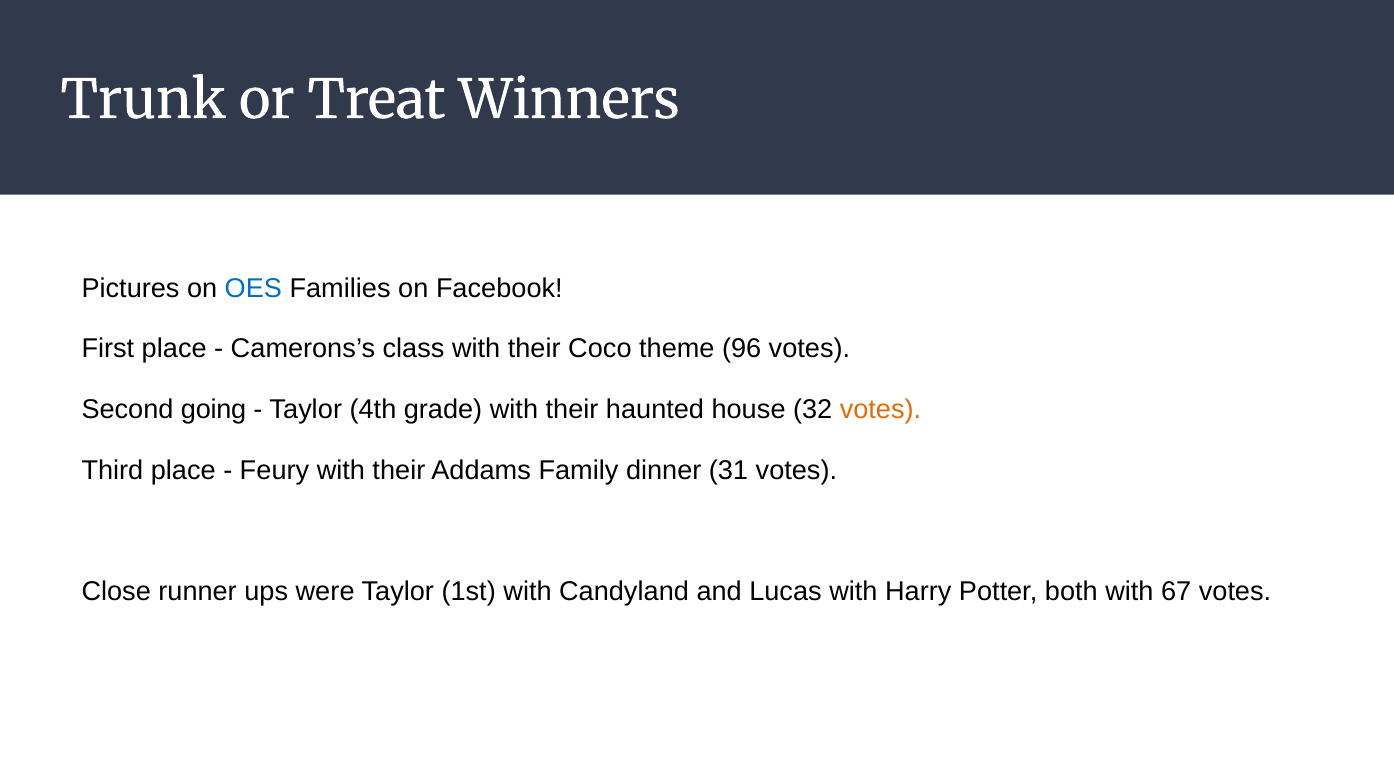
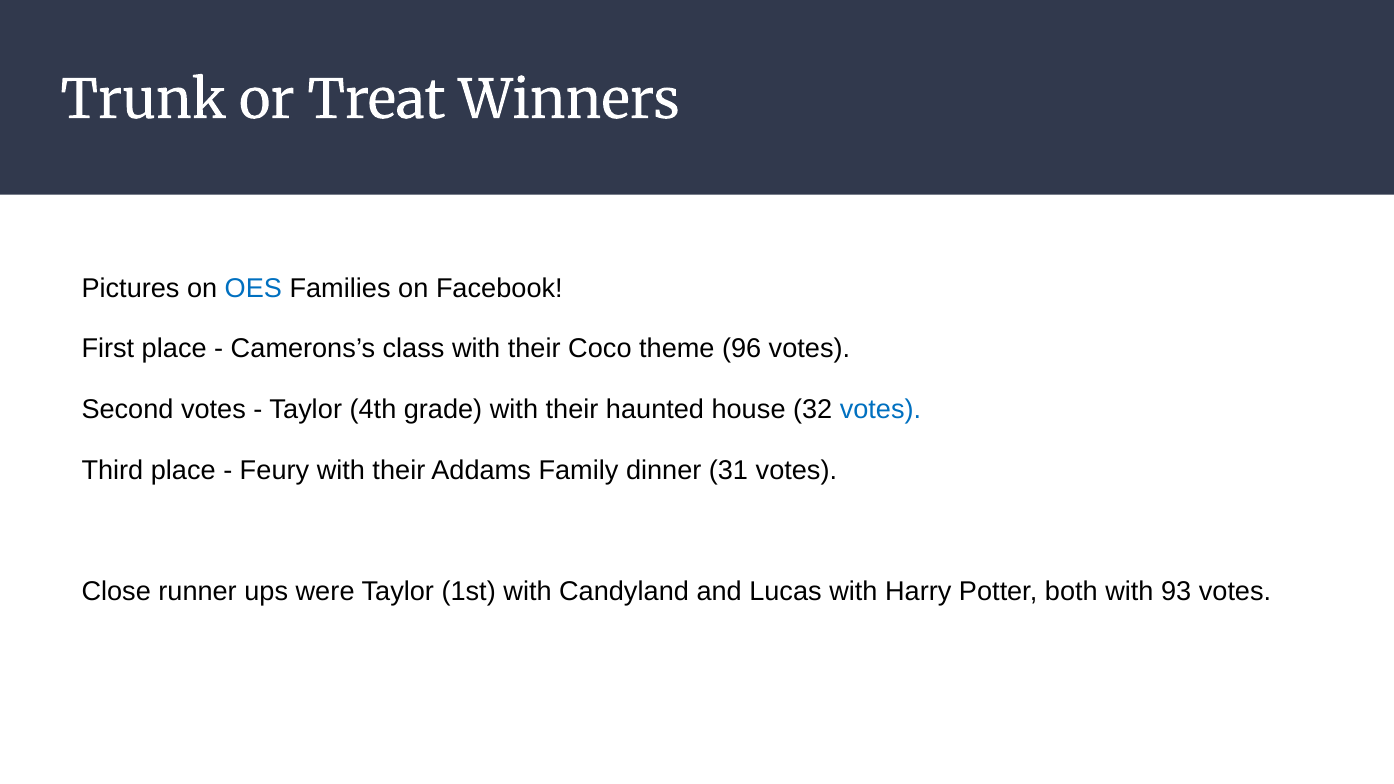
Second going: going -> votes
votes at (881, 410) colour: orange -> blue
67: 67 -> 93
